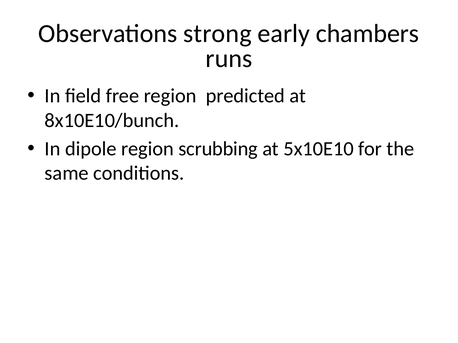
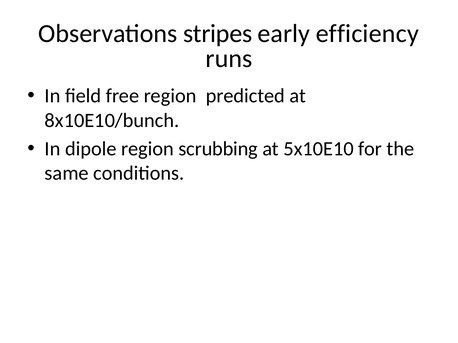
strong: strong -> stripes
chambers: chambers -> efficiency
